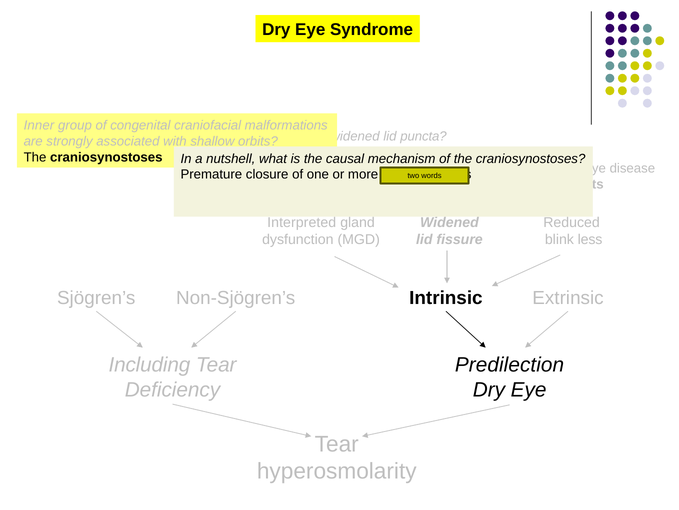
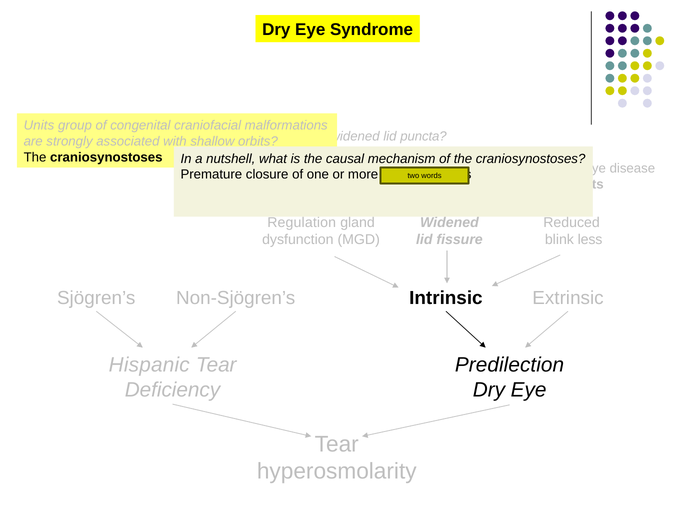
Inner: Inner -> Units
Interpreted: Interpreted -> Regulation
Including: Including -> Hispanic
